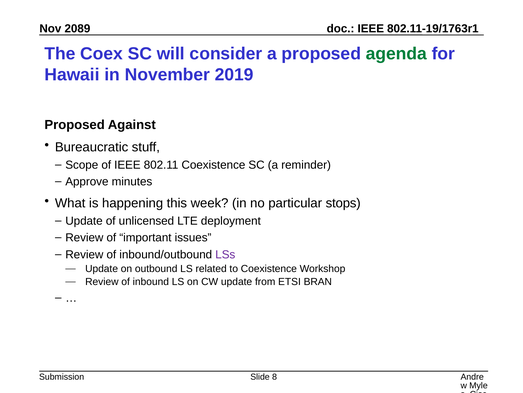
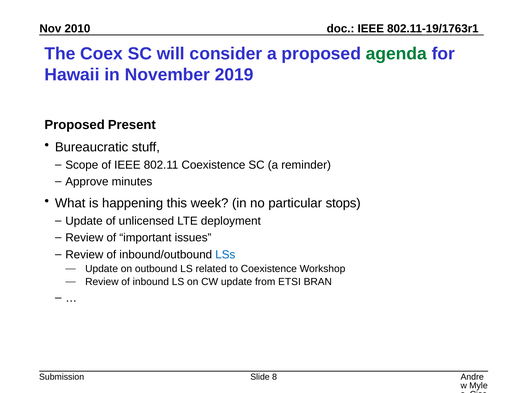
2089: 2089 -> 2010
Against: Against -> Present
LSs colour: purple -> blue
